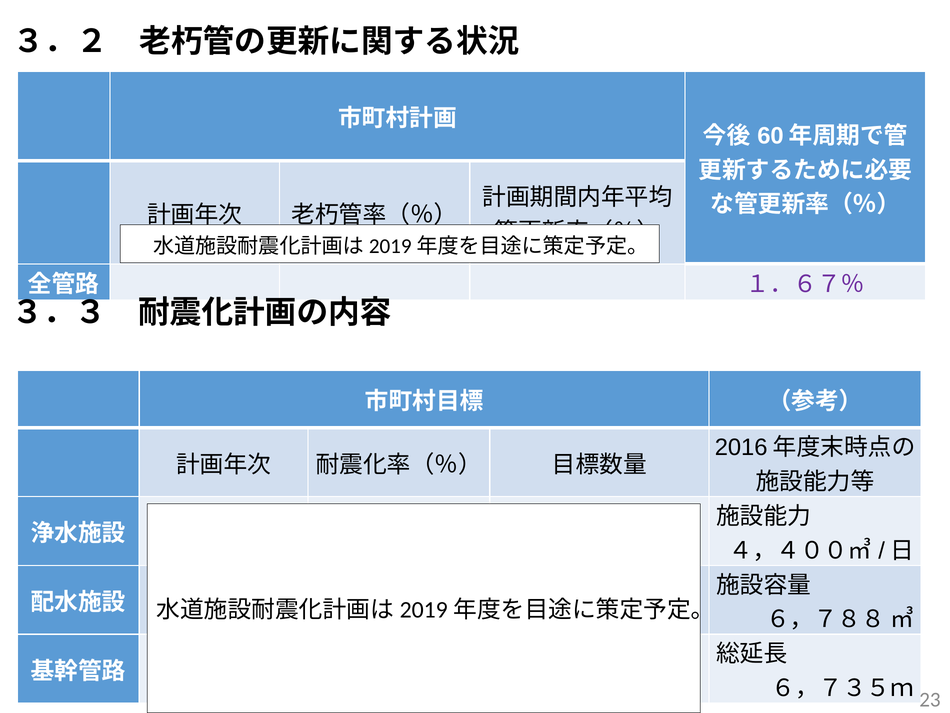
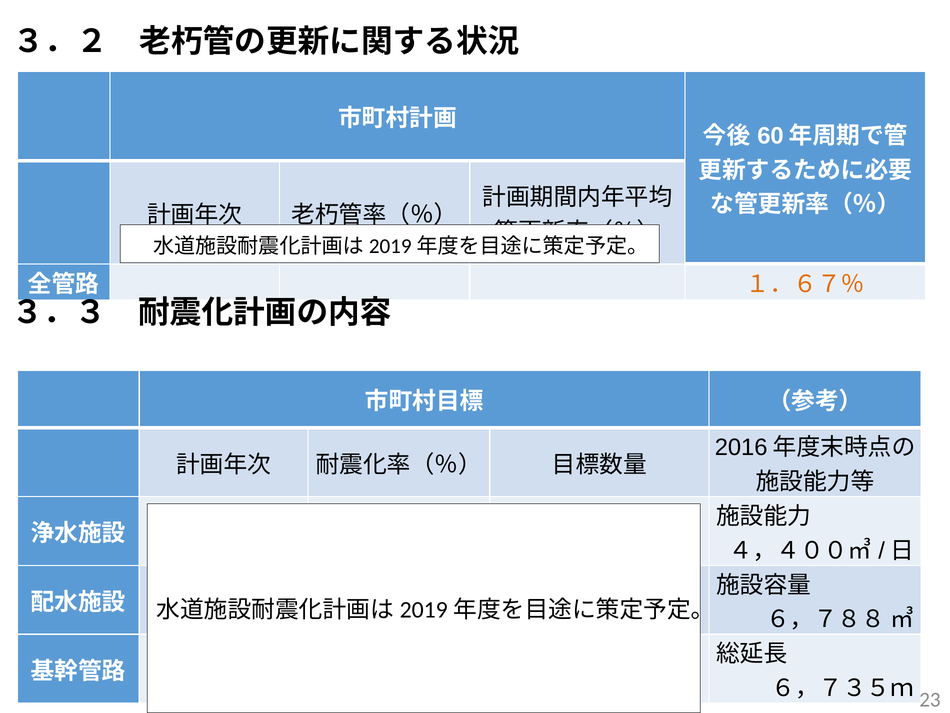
１．６７％ colour: purple -> orange
